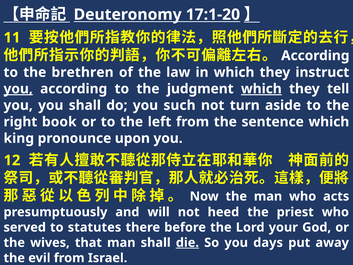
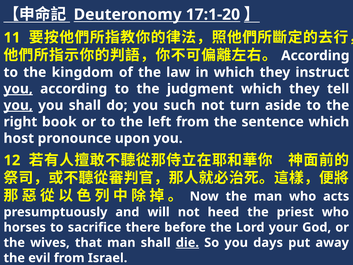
brethren: brethren -> kingdom
which at (261, 89) underline: present -> none
you at (18, 105) underline: none -> present
king: king -> host
served: served -> horses
statutes: statutes -> sacrifice
